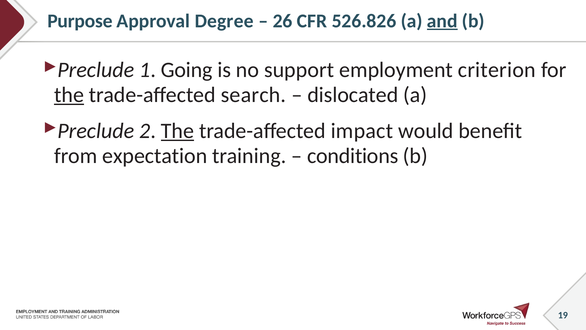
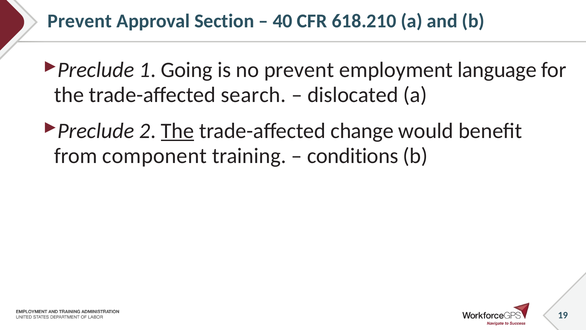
Purpose at (80, 21): Purpose -> Prevent
Degree: Degree -> Section
26: 26 -> 40
526.826: 526.826 -> 618.210
and underline: present -> none
no support: support -> prevent
criterion: criterion -> language
the at (69, 95) underline: present -> none
impact: impact -> change
expectation: expectation -> component
